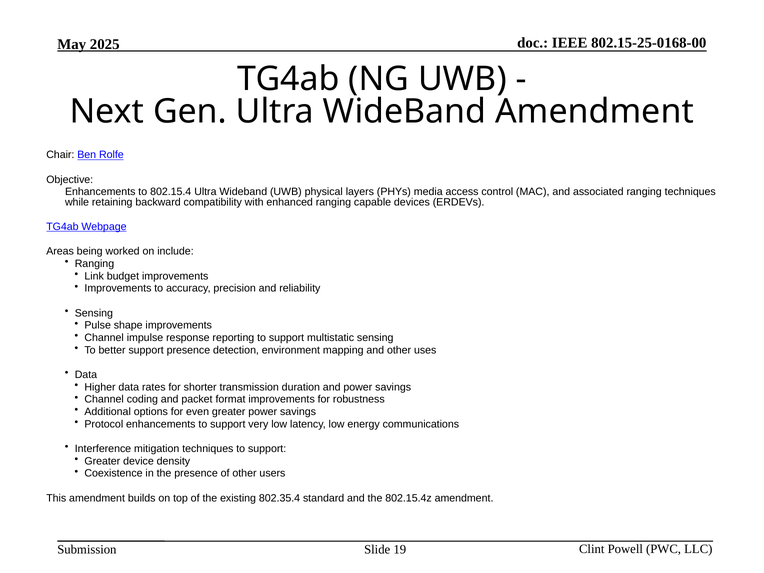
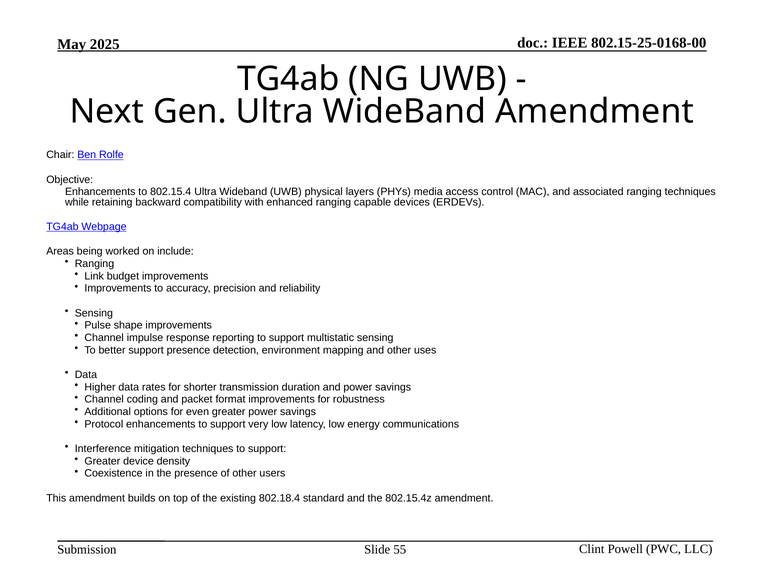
802.35.4: 802.35.4 -> 802.18.4
19: 19 -> 55
